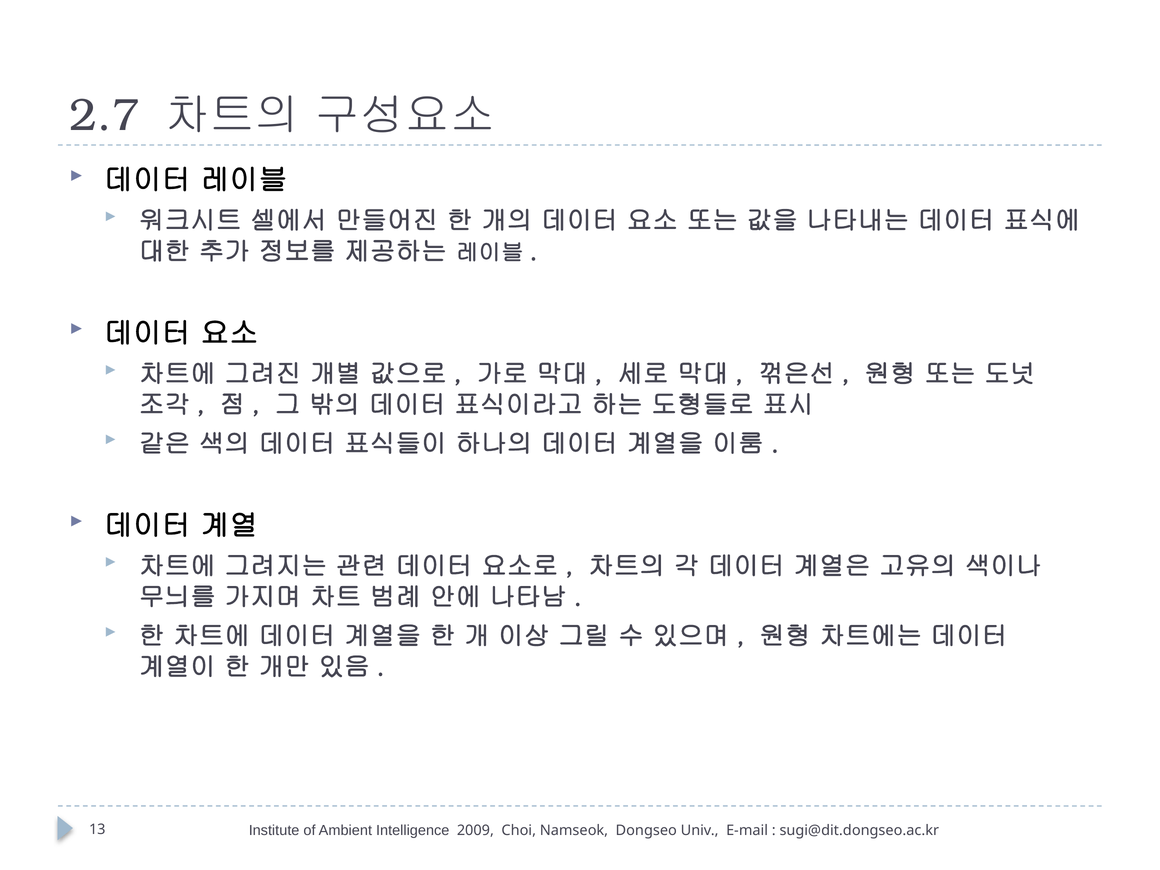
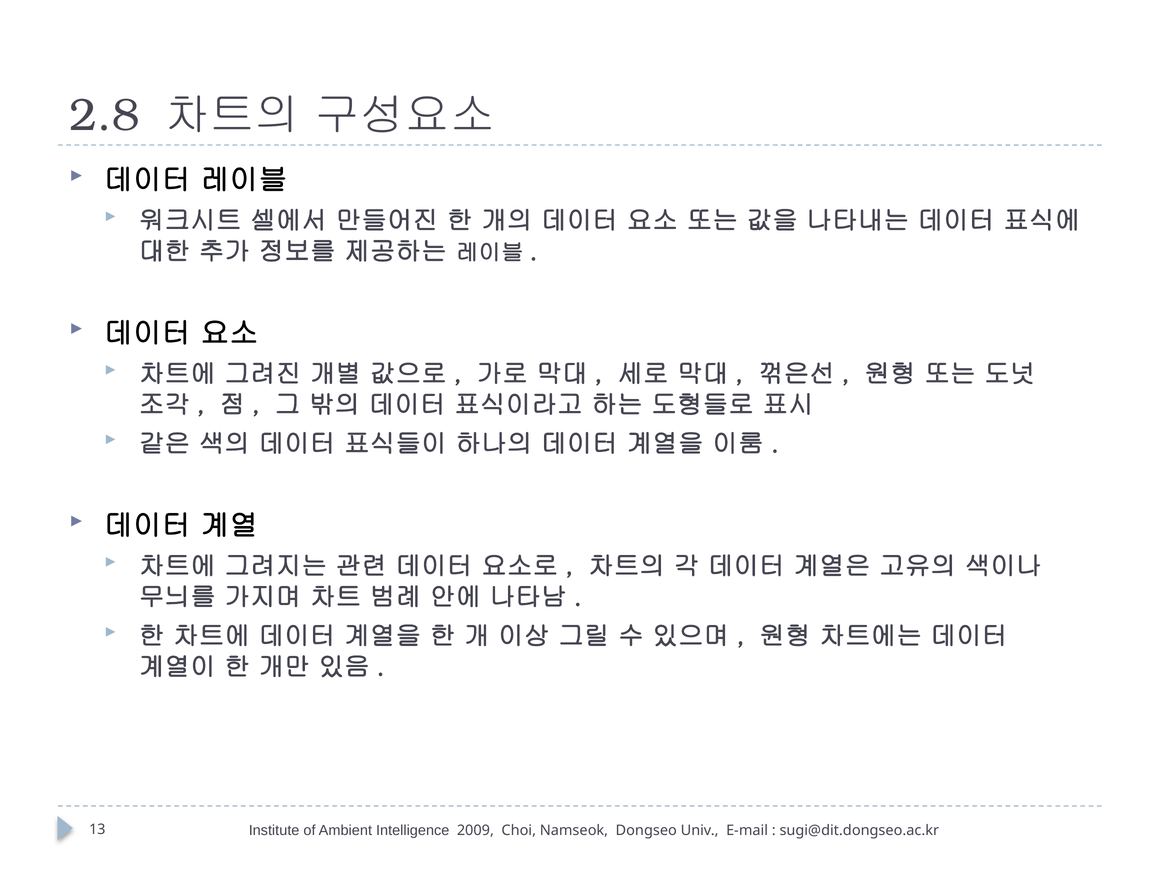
2.7: 2.7 -> 2.8
